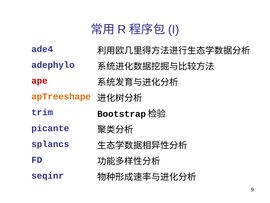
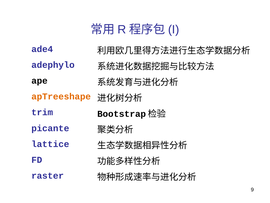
ape colour: red -> black
splancs: splancs -> lattice
seqinr: seqinr -> raster
